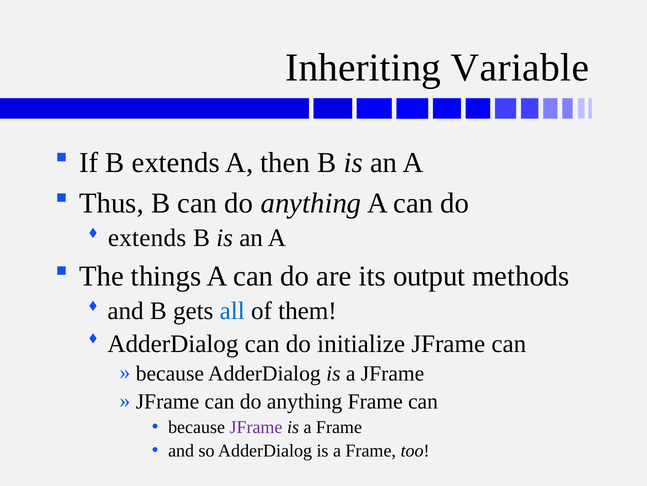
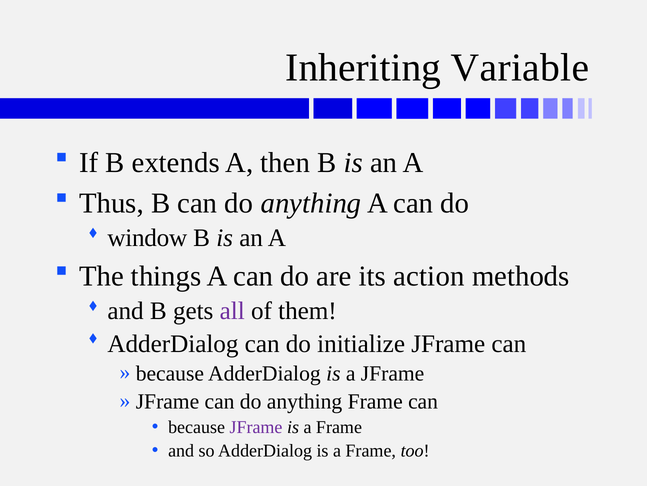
extends at (147, 237): extends -> window
output: output -> action
all colour: blue -> purple
